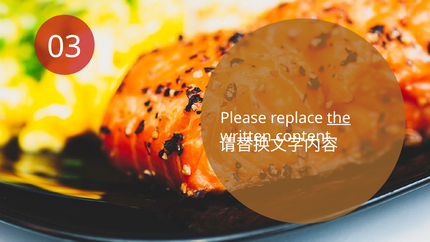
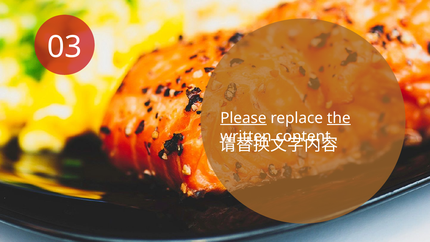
Please underline: none -> present
